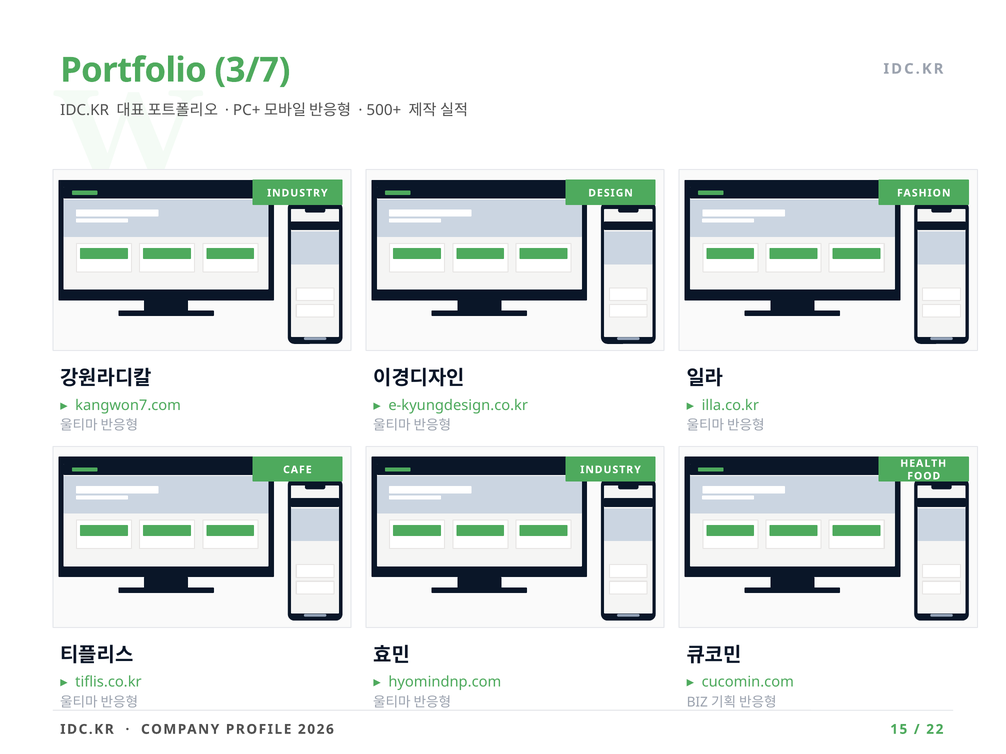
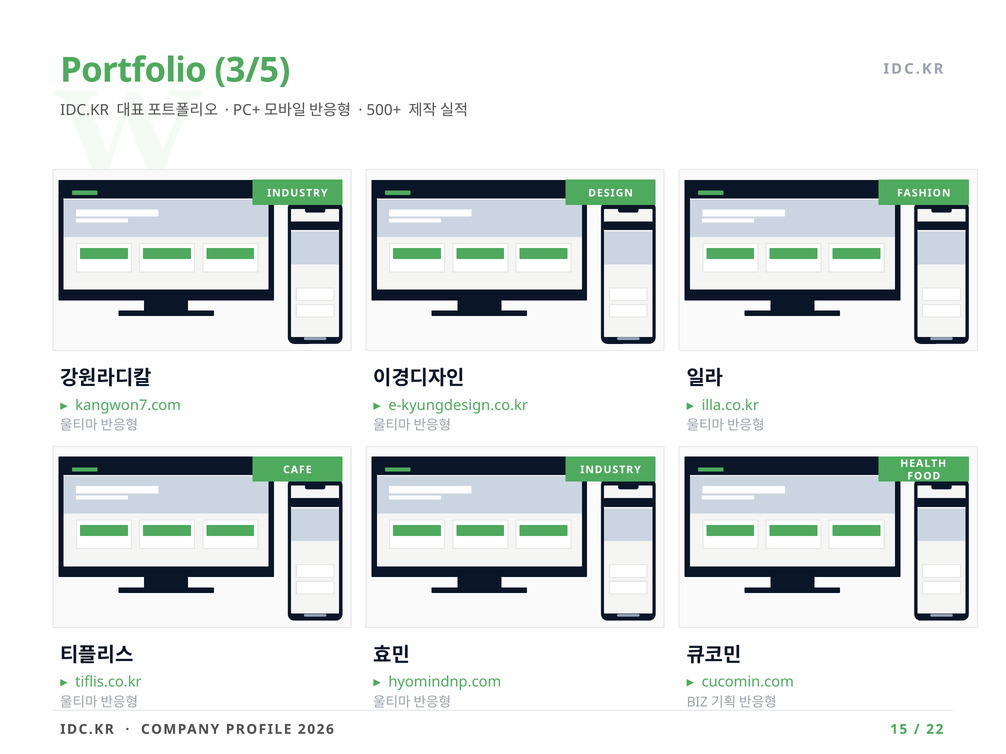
3/7: 3/7 -> 3/5
